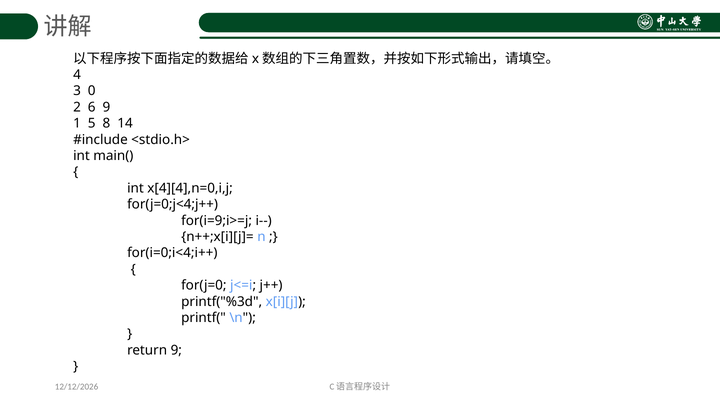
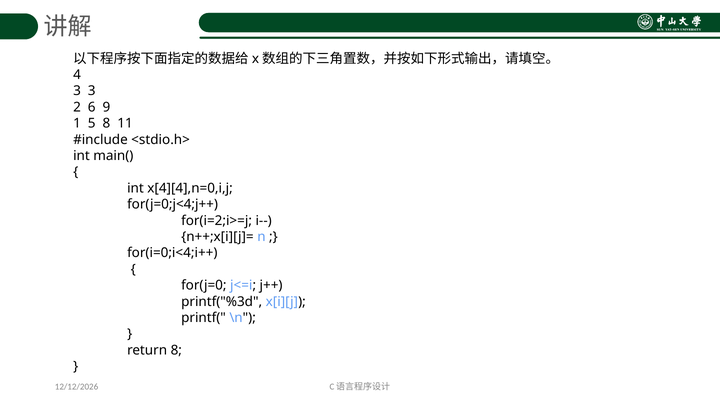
3 0: 0 -> 3
14: 14 -> 11
for(i=9;i>=j: for(i=9;i>=j -> for(i=2;i>=j
return 9: 9 -> 8
